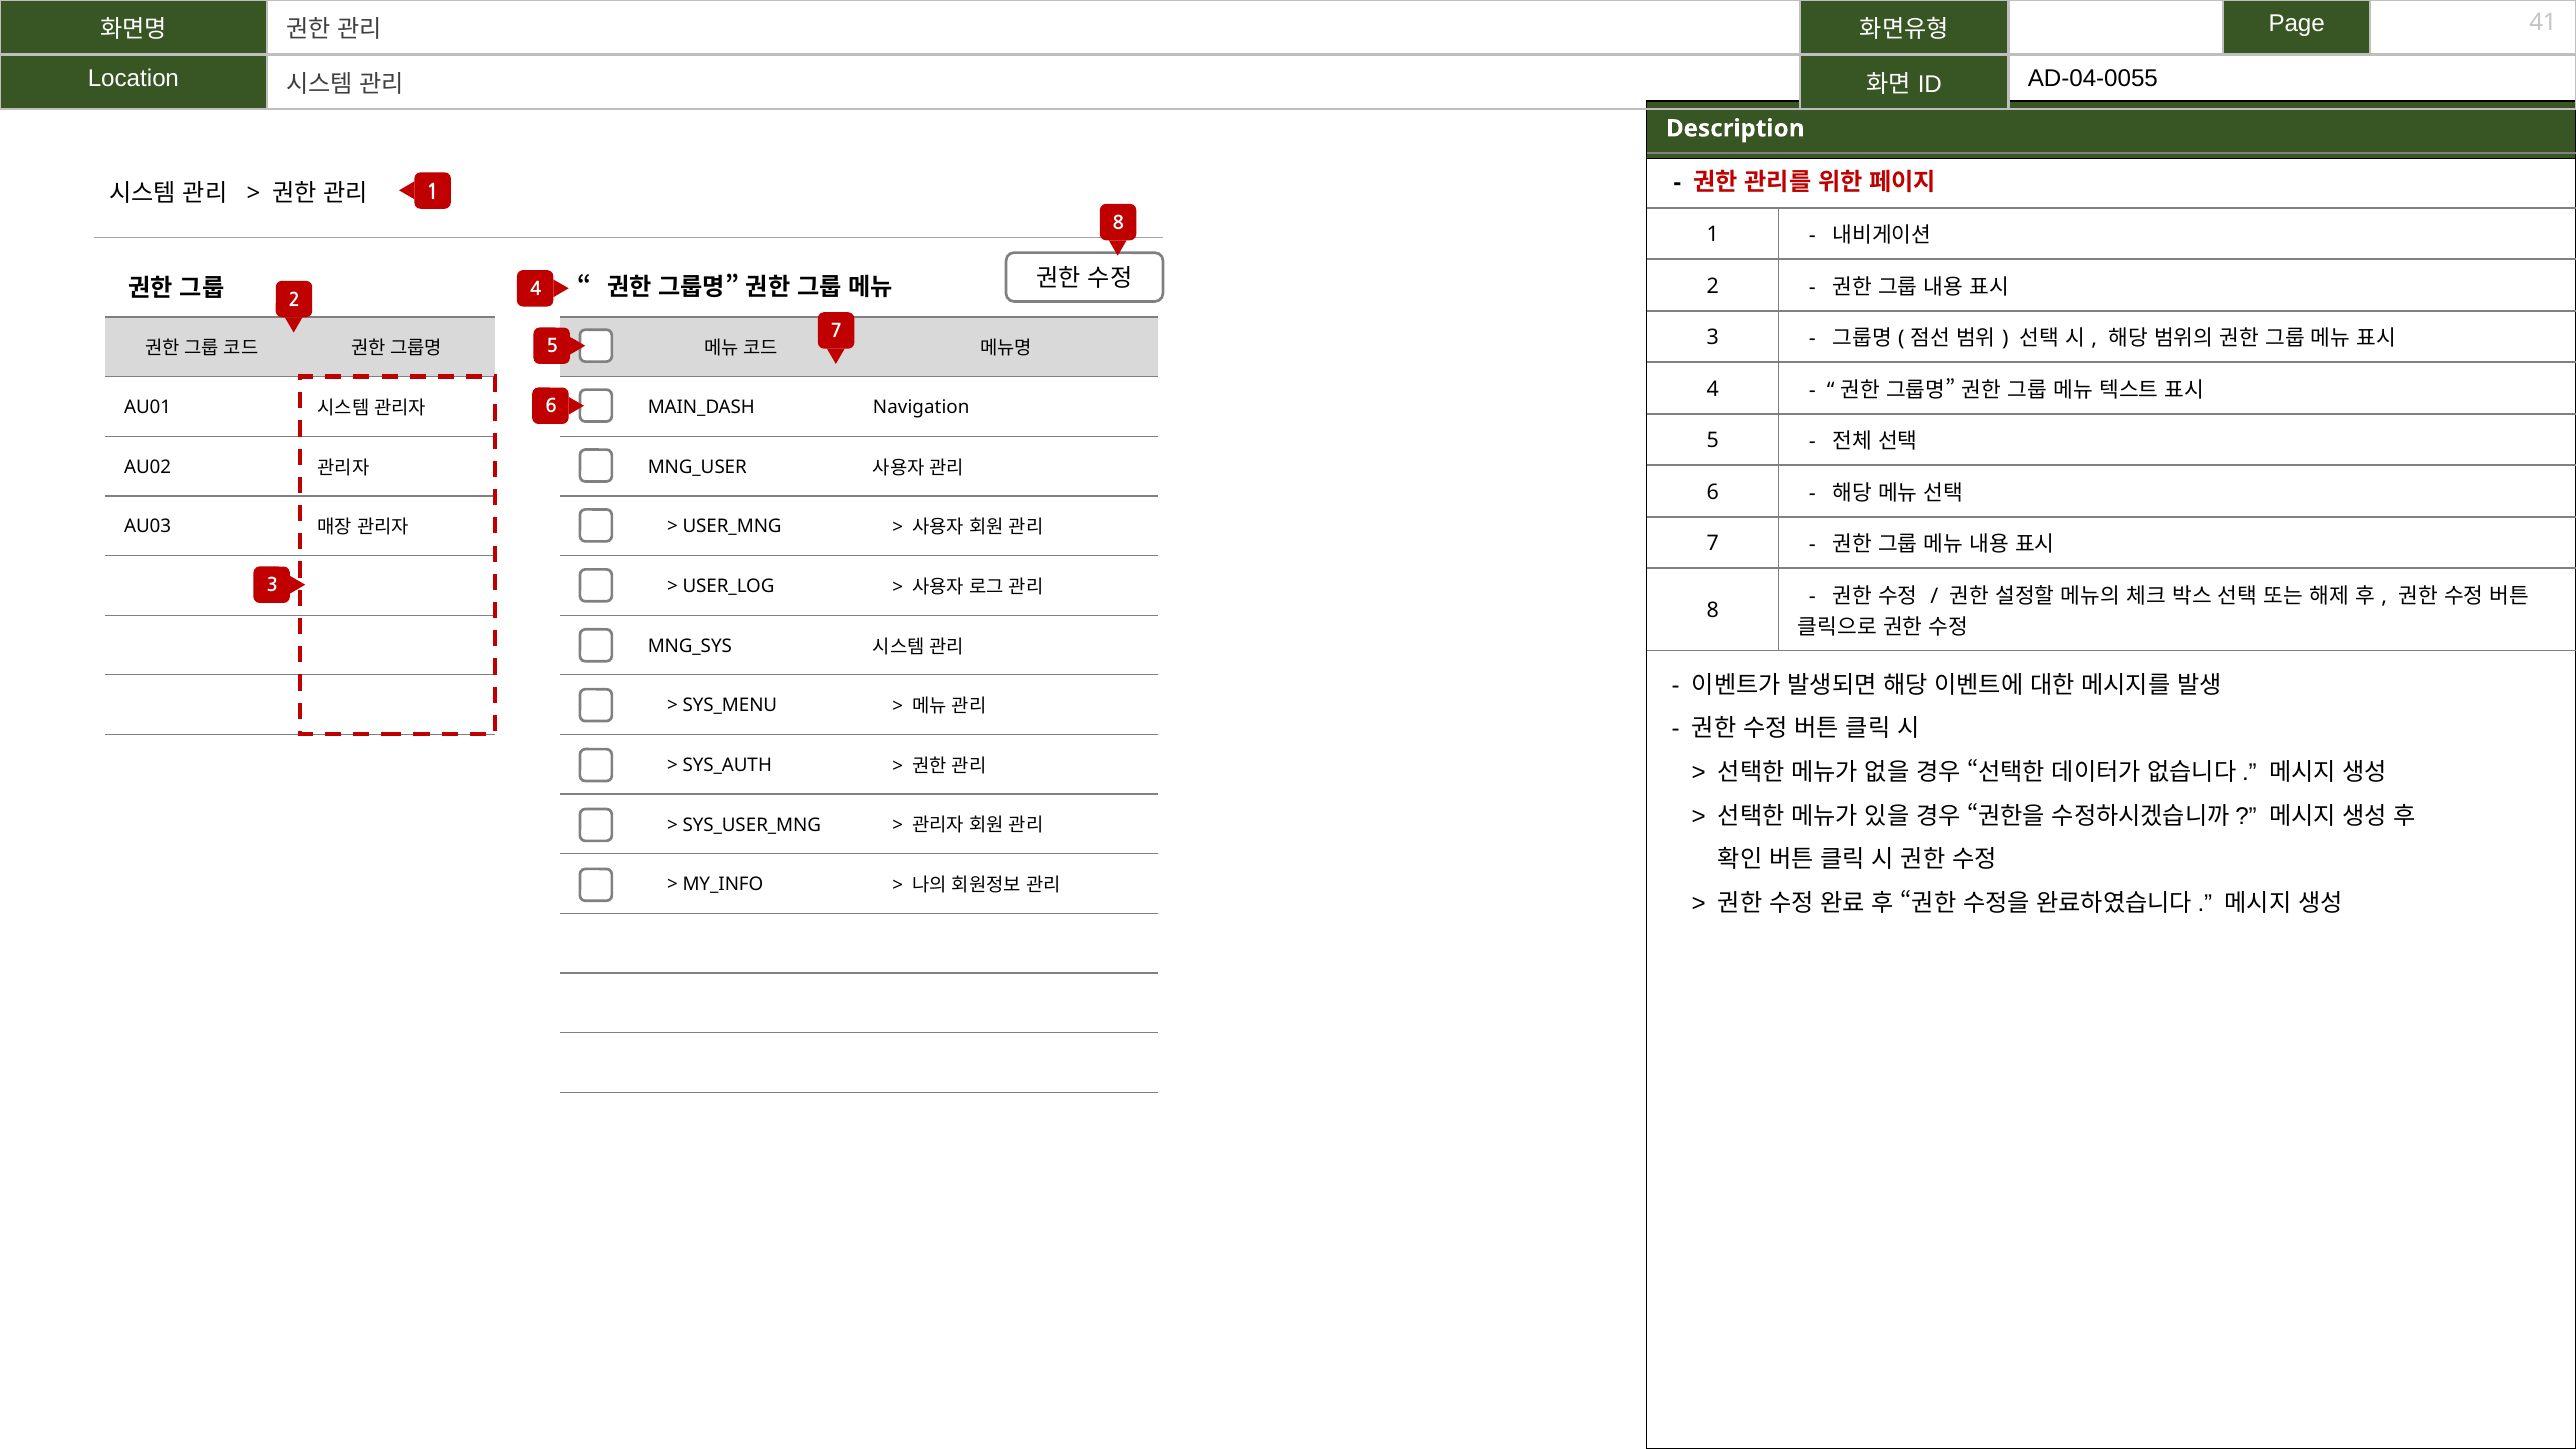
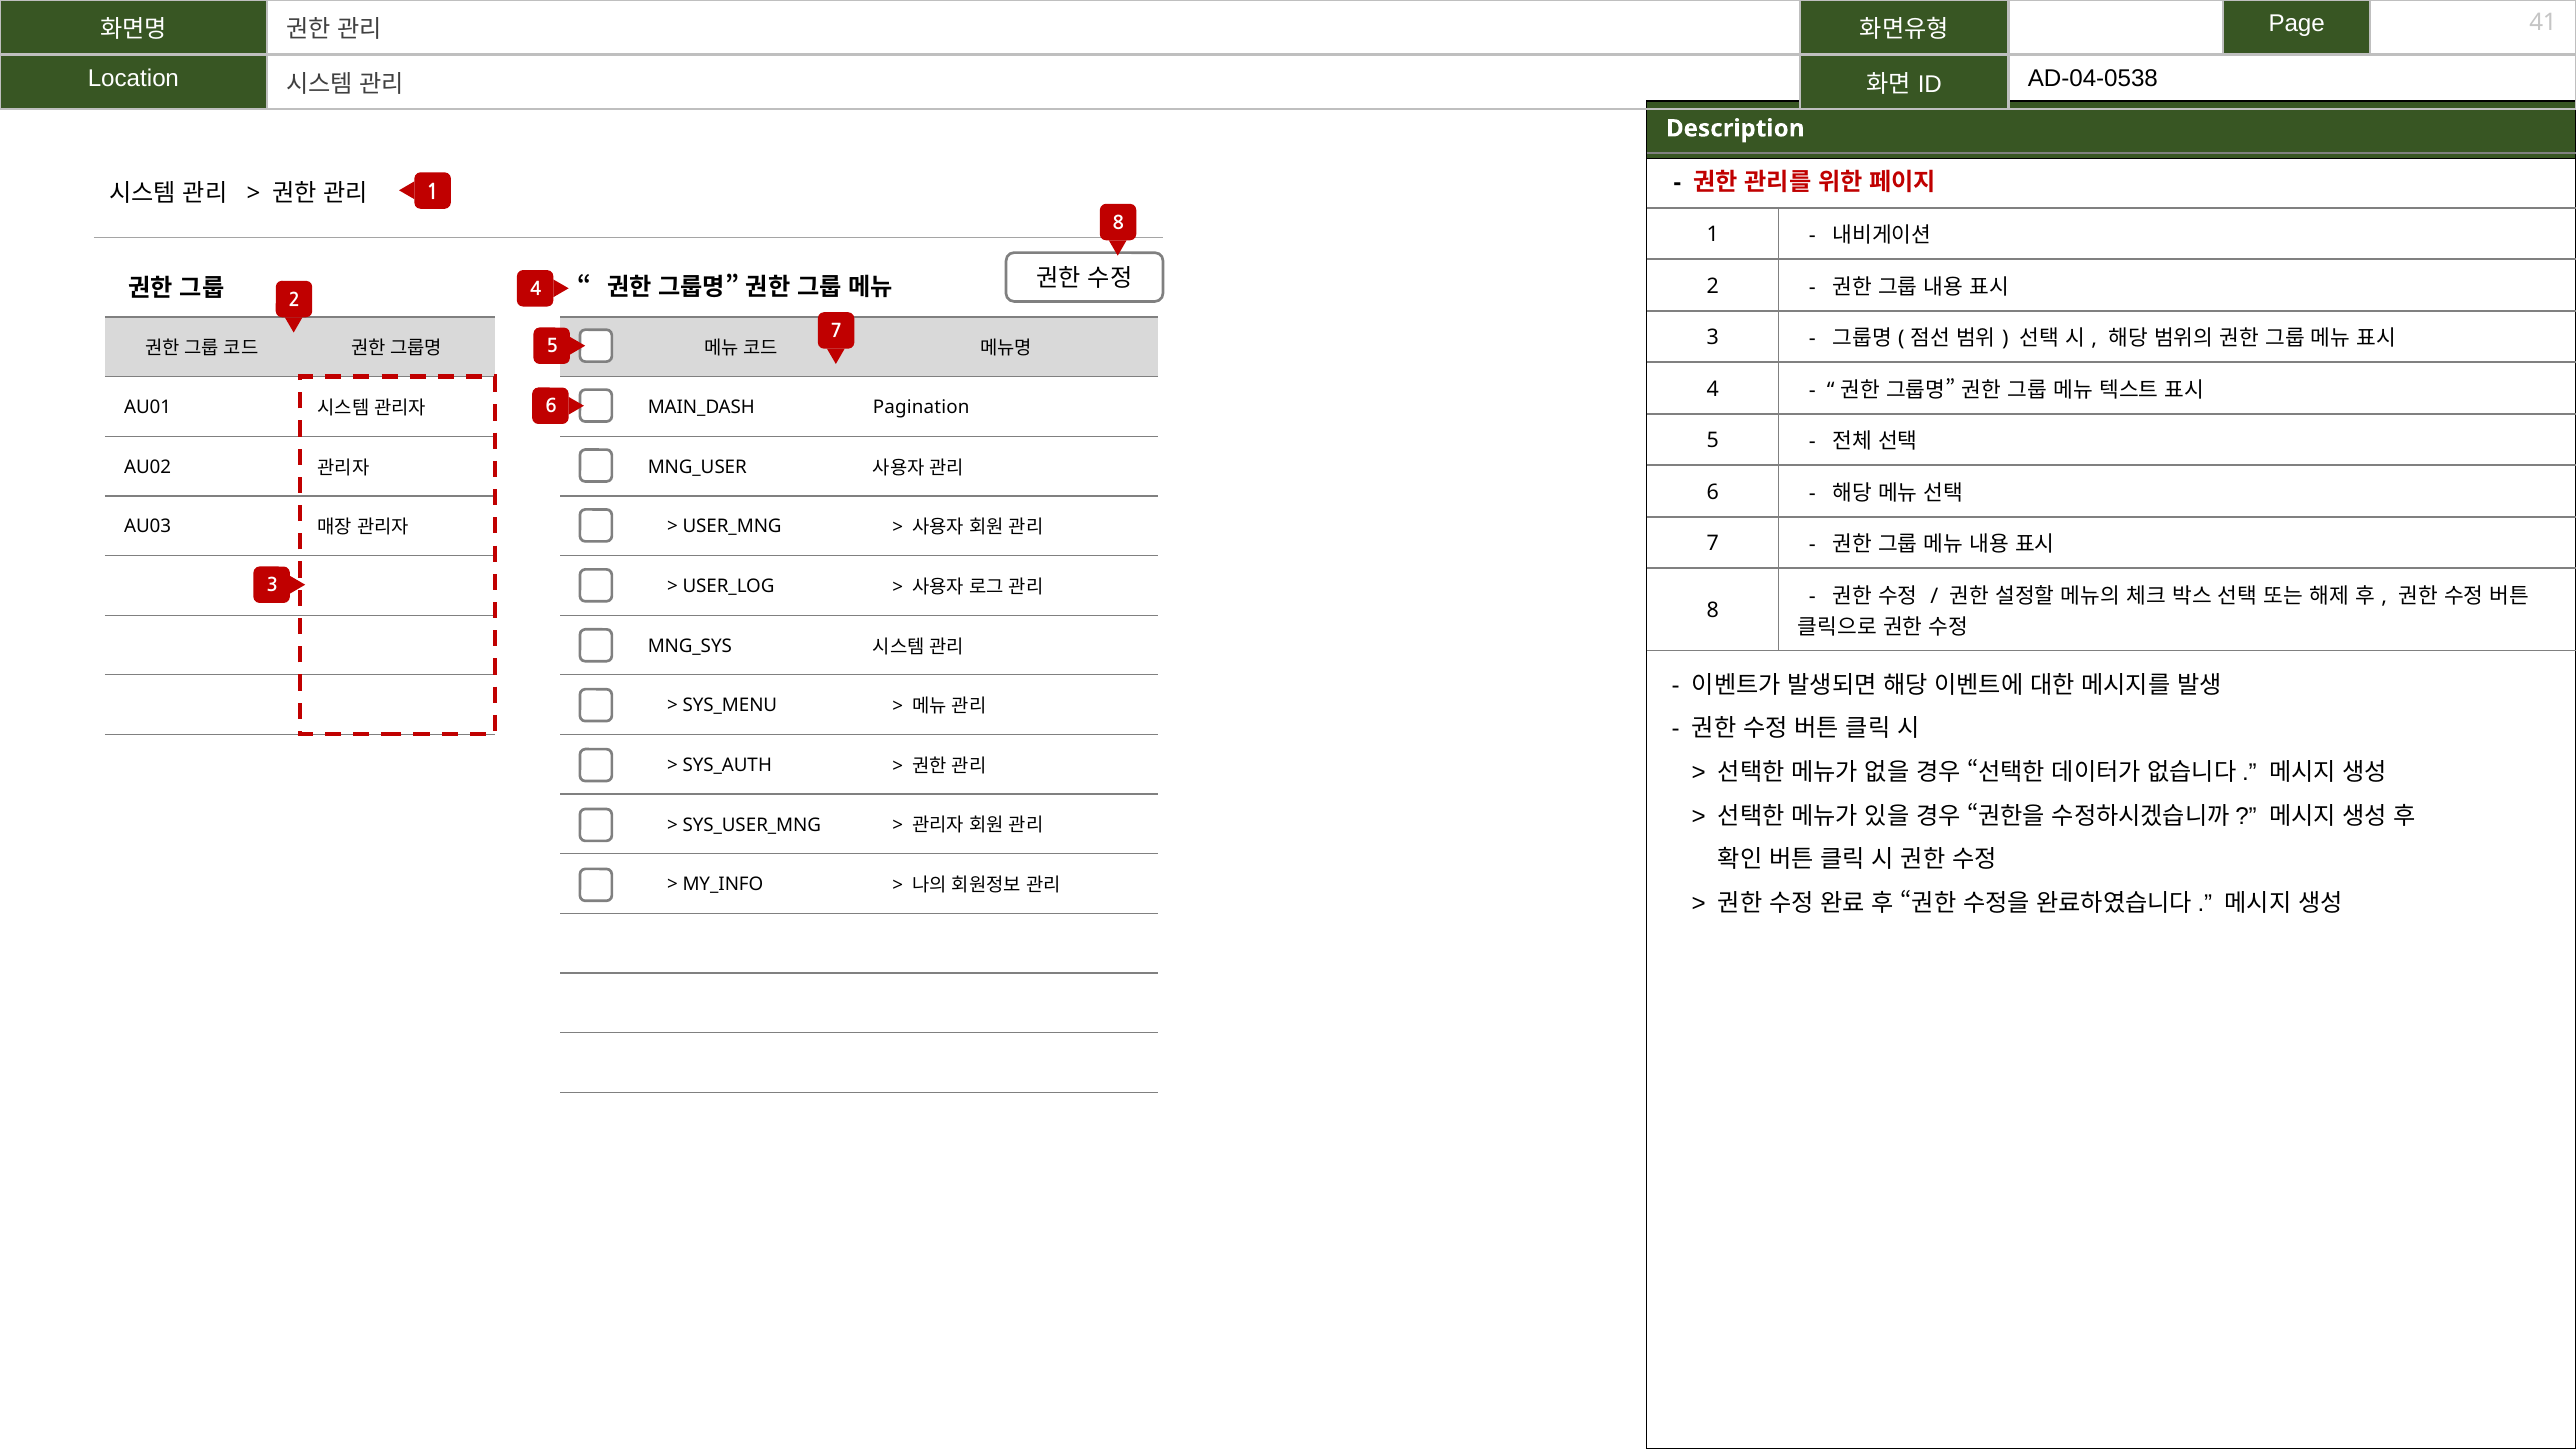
AD-04-0055: AD-04-0055 -> AD-04-0538
Navigation: Navigation -> Pagination
